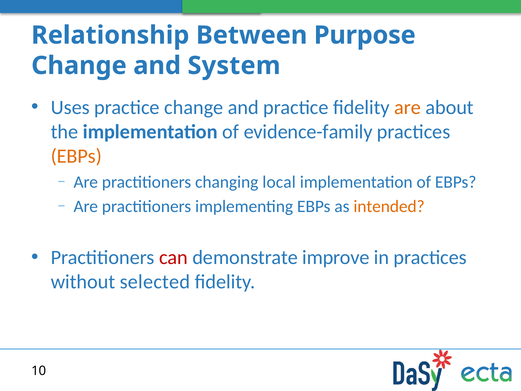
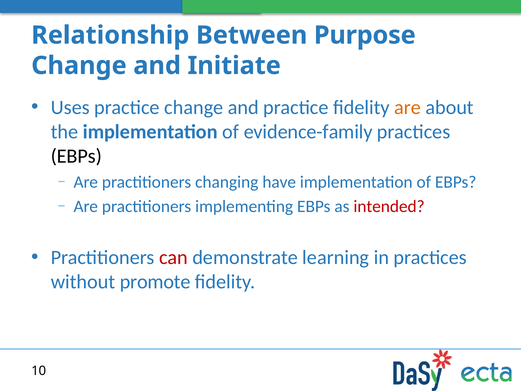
System: System -> Initiate
EBPs at (76, 156) colour: orange -> black
local: local -> have
intended colour: orange -> red
improve: improve -> learning
selected: selected -> promote
